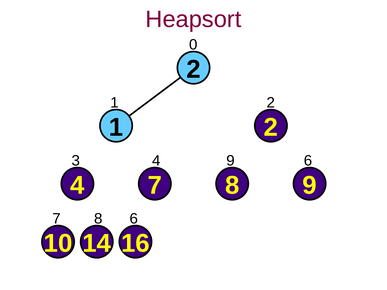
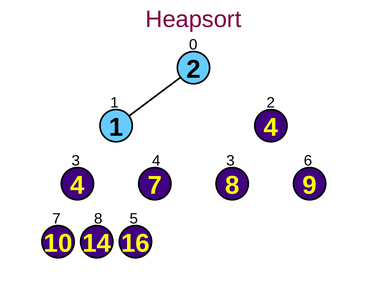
1 2: 2 -> 4
4 9: 9 -> 3
8 6: 6 -> 5
